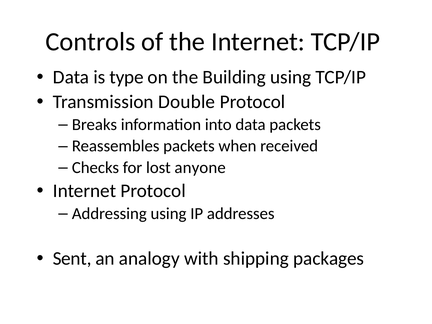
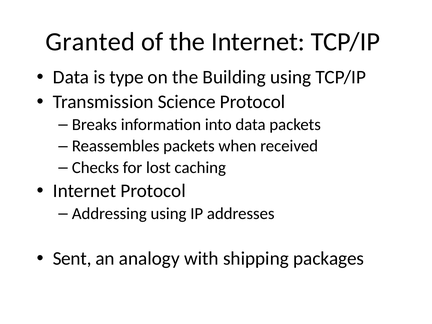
Controls: Controls -> Granted
Double: Double -> Science
anyone: anyone -> caching
